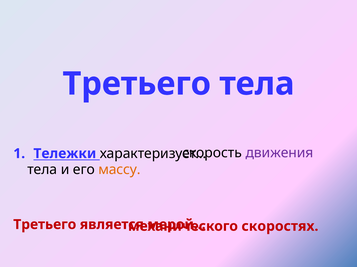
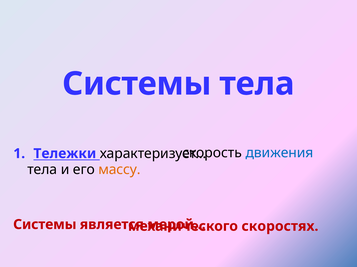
Третьего at (137, 84): Третьего -> Системы
движения colour: purple -> blue
Третьего at (45, 225): Третьего -> Системы
